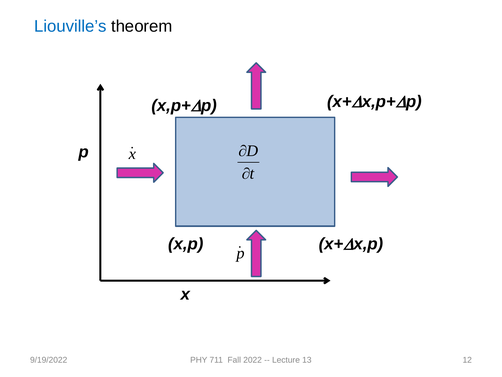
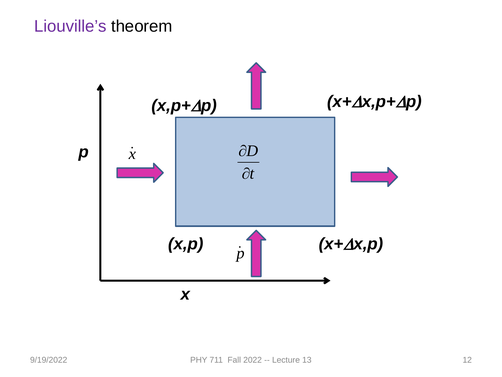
Liouville’s colour: blue -> purple
